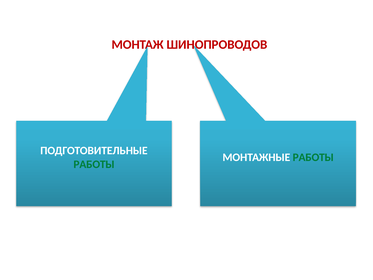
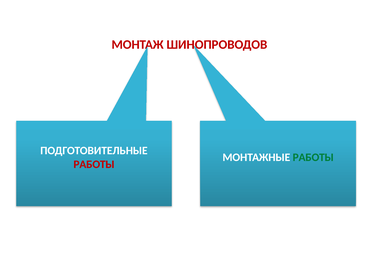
РАБОТЫ at (94, 164) colour: green -> red
